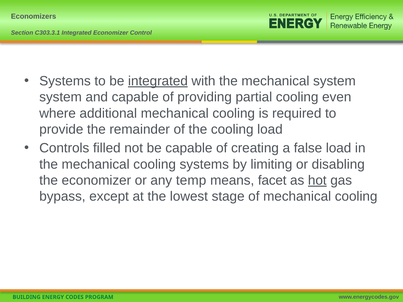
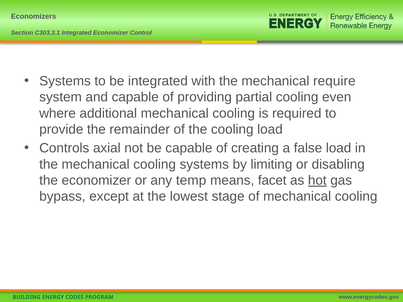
integrated at (158, 81) underline: present -> none
mechanical system: system -> require
filled: filled -> axial
